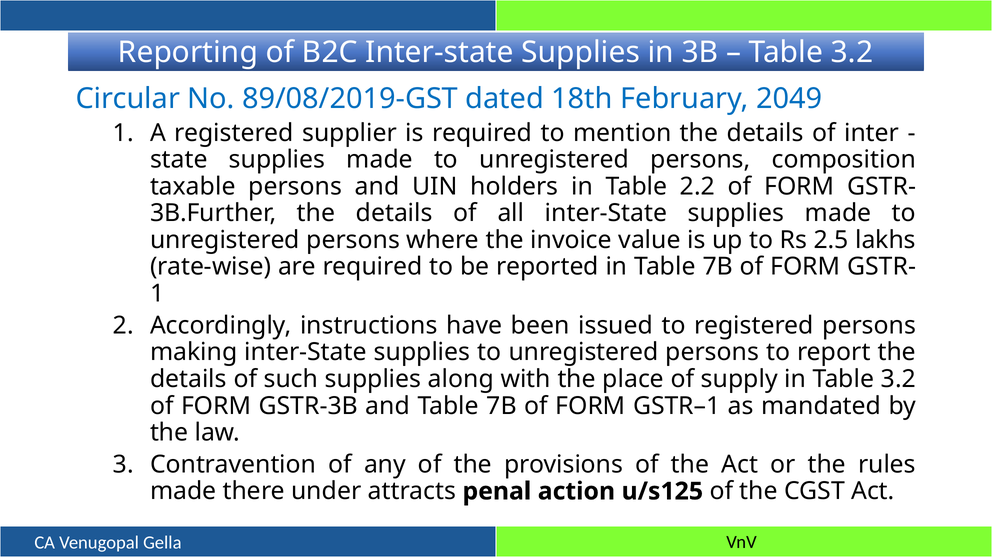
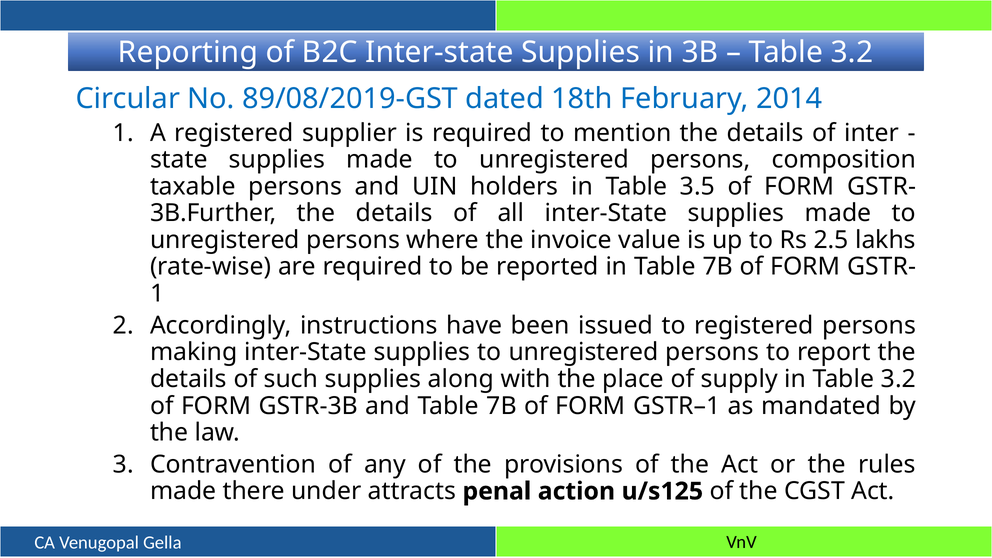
2049: 2049 -> 2014
2.2: 2.2 -> 3.5
